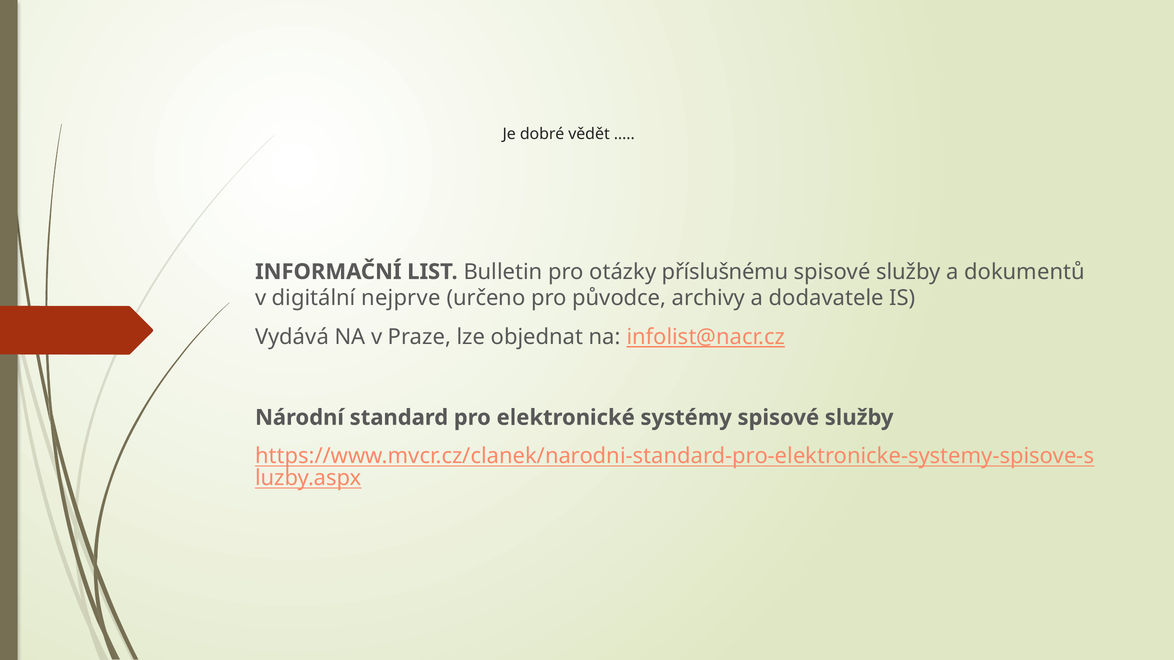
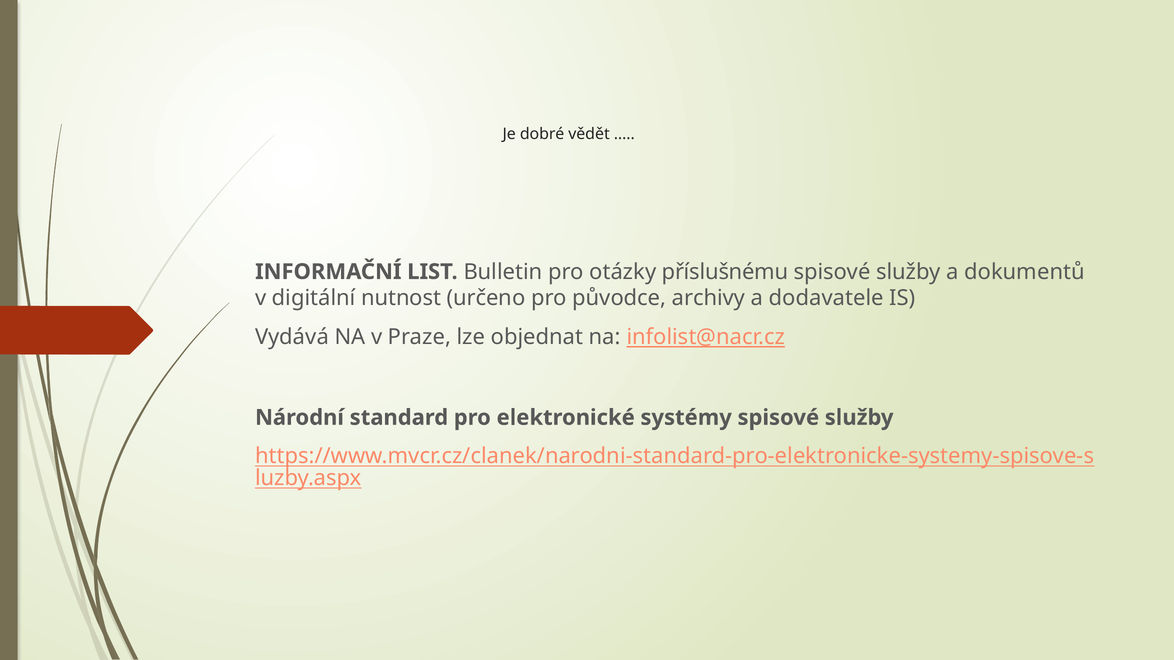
nejprve: nejprve -> nutnost
